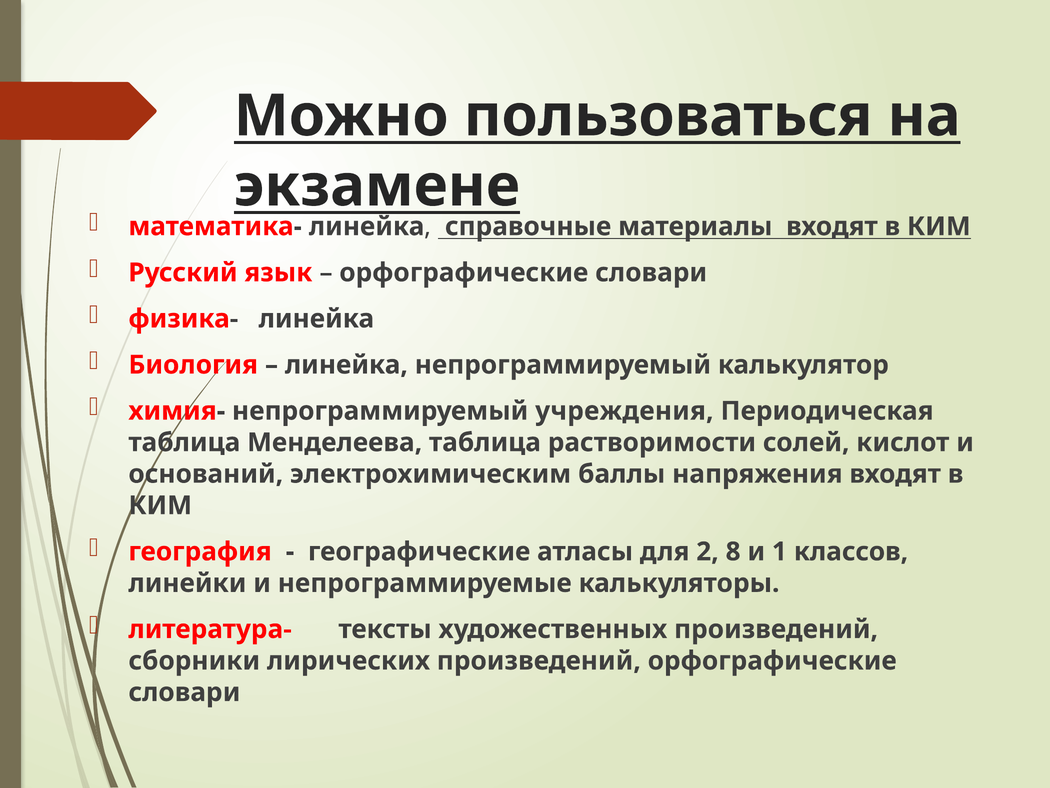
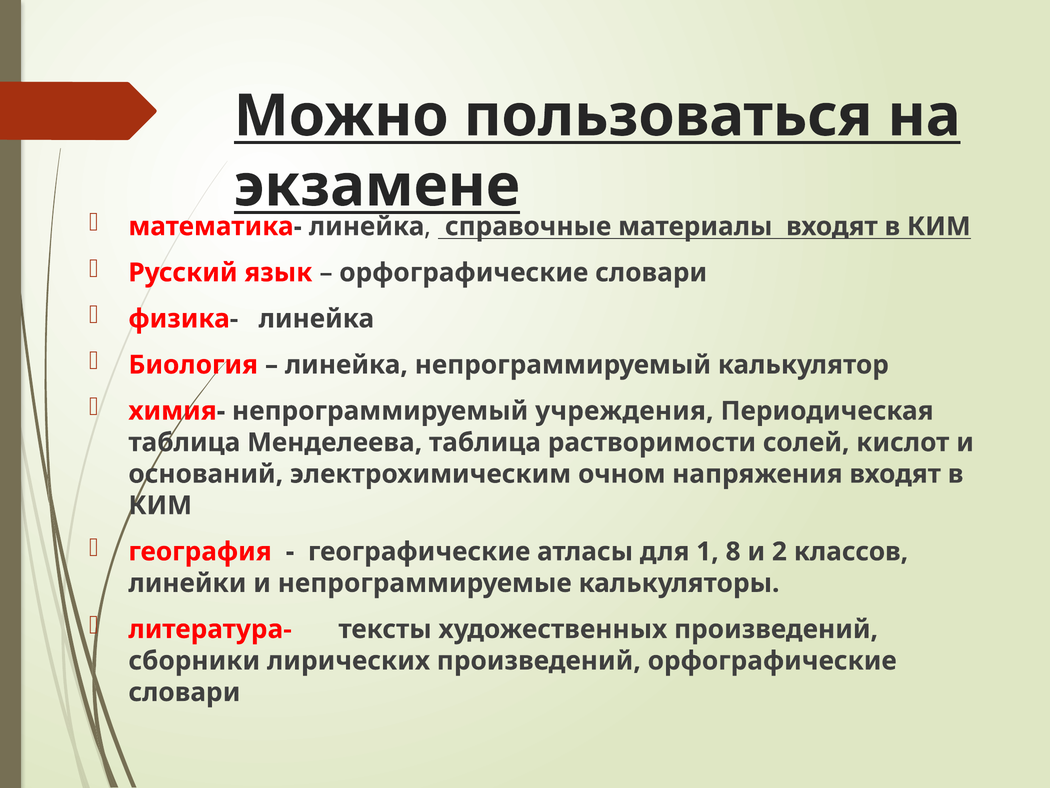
баллы: баллы -> очном
2: 2 -> 1
1: 1 -> 2
